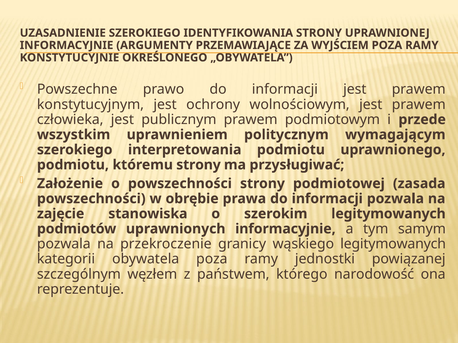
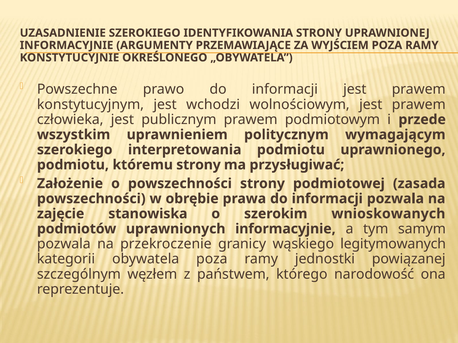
ochrony: ochrony -> wchodzi
szerokim legitymowanych: legitymowanych -> wnioskowanych
